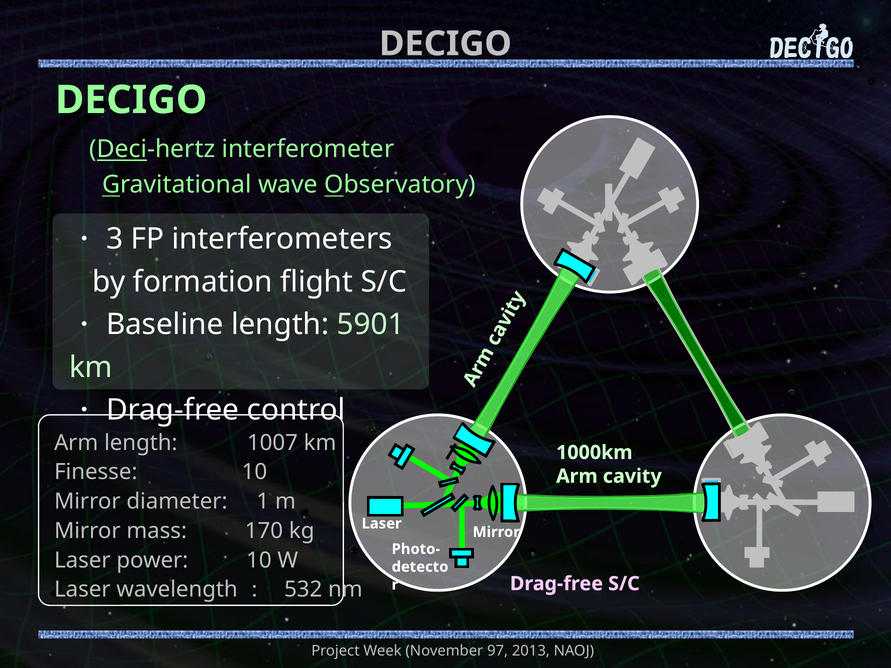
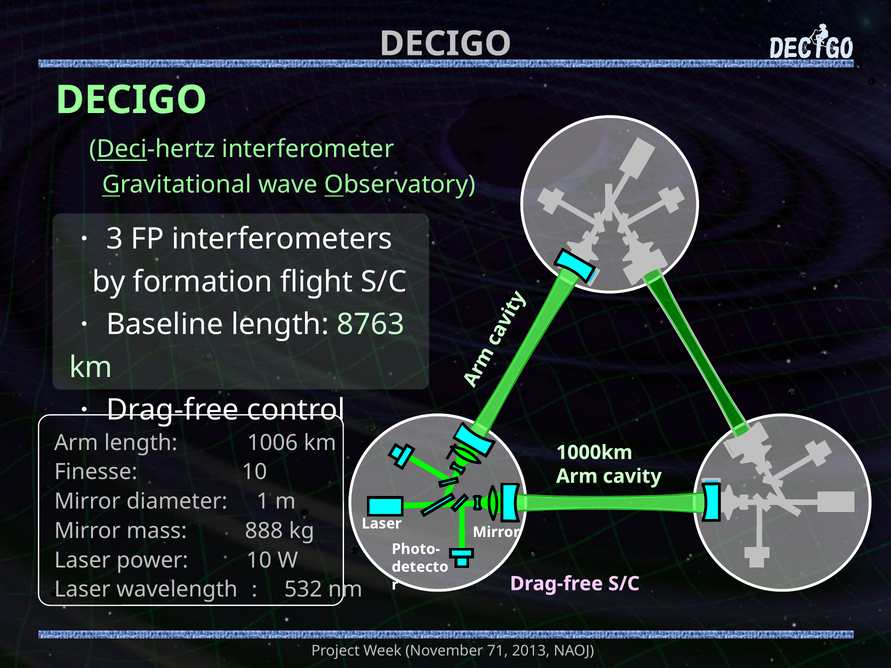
5901: 5901 -> 8763
1007: 1007 -> 1006
170: 170 -> 888
97: 97 -> 71
